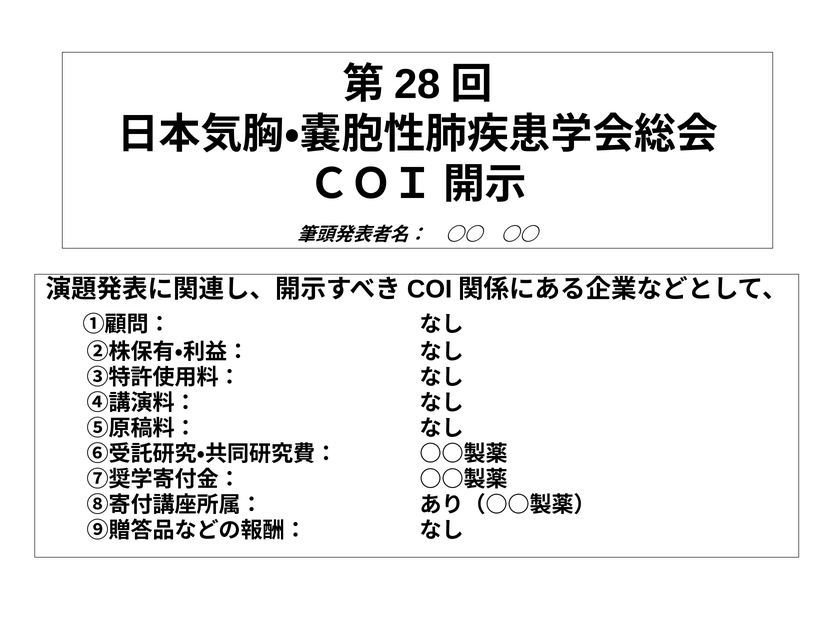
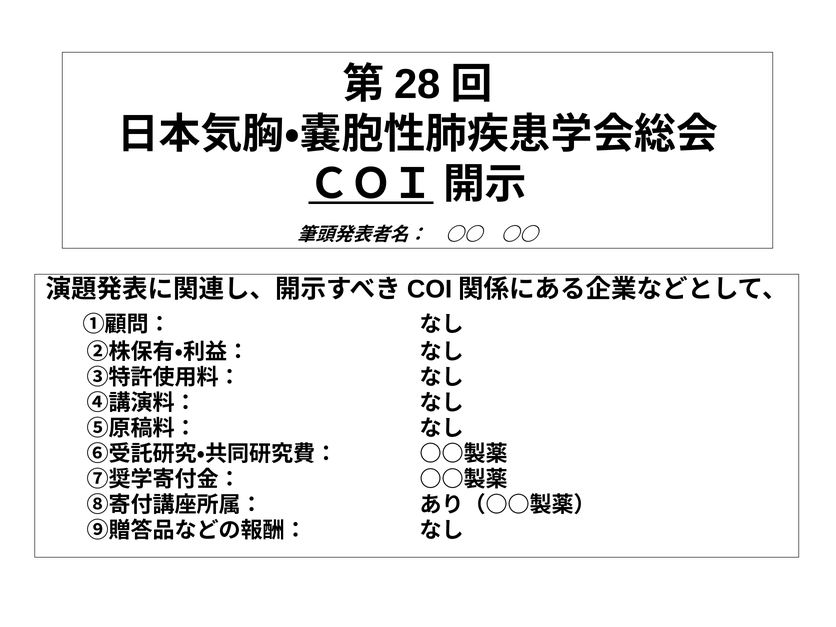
ＣＯＩ underline: none -> present
